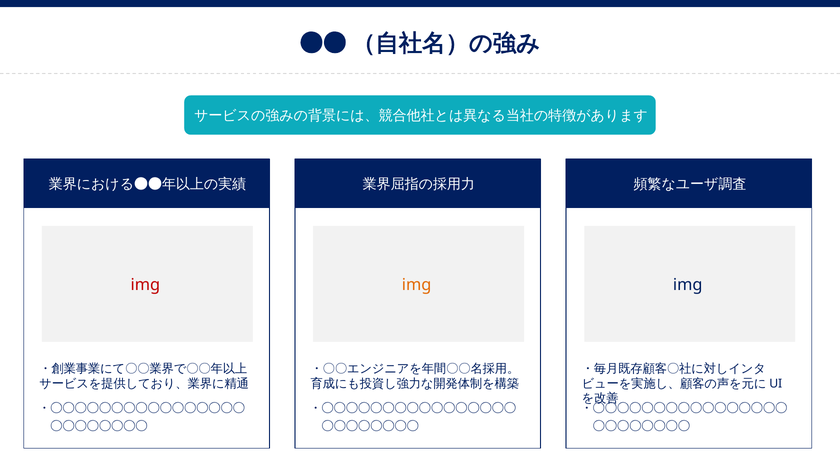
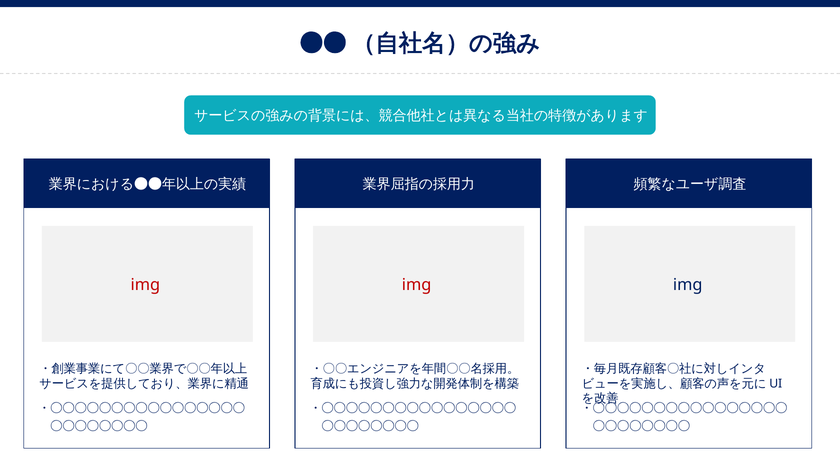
img at (417, 285) colour: orange -> red
